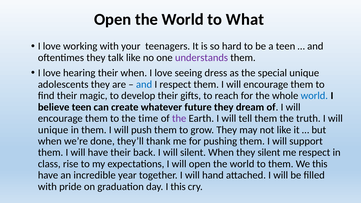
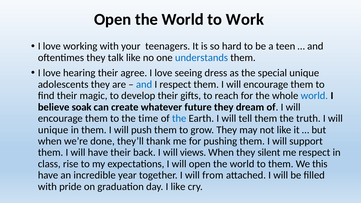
What: What -> Work
understands colour: purple -> blue
their when: when -> agree
believe teen: teen -> soak
the at (179, 118) colour: purple -> blue
will silent: silent -> views
hand: hand -> from
I this: this -> like
